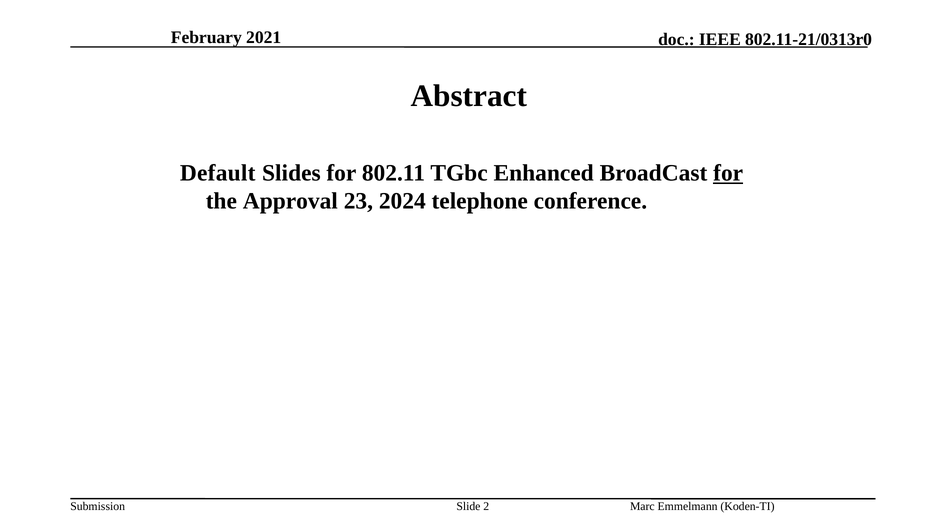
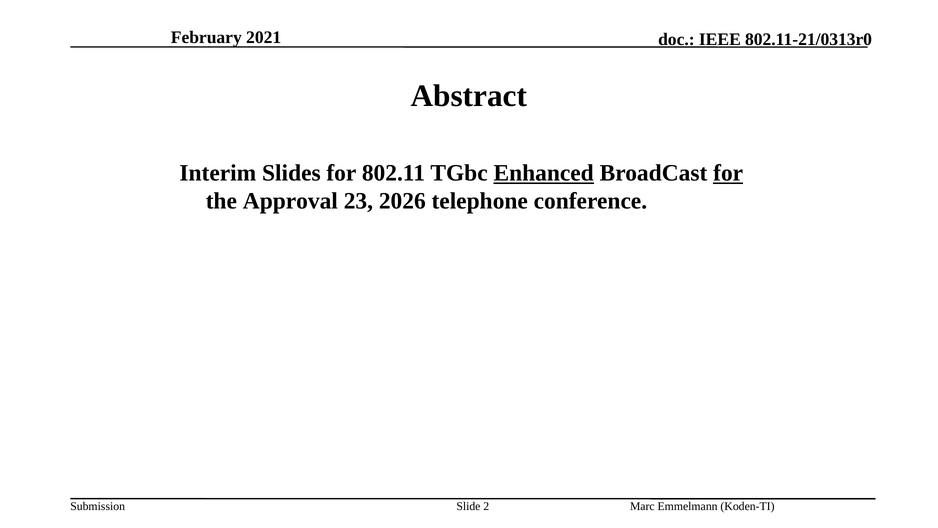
Default: Default -> Interim
Enhanced underline: none -> present
2024: 2024 -> 2026
